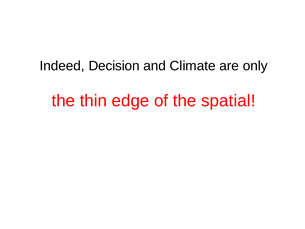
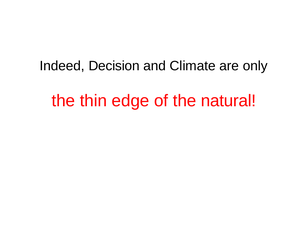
spatial: spatial -> natural
